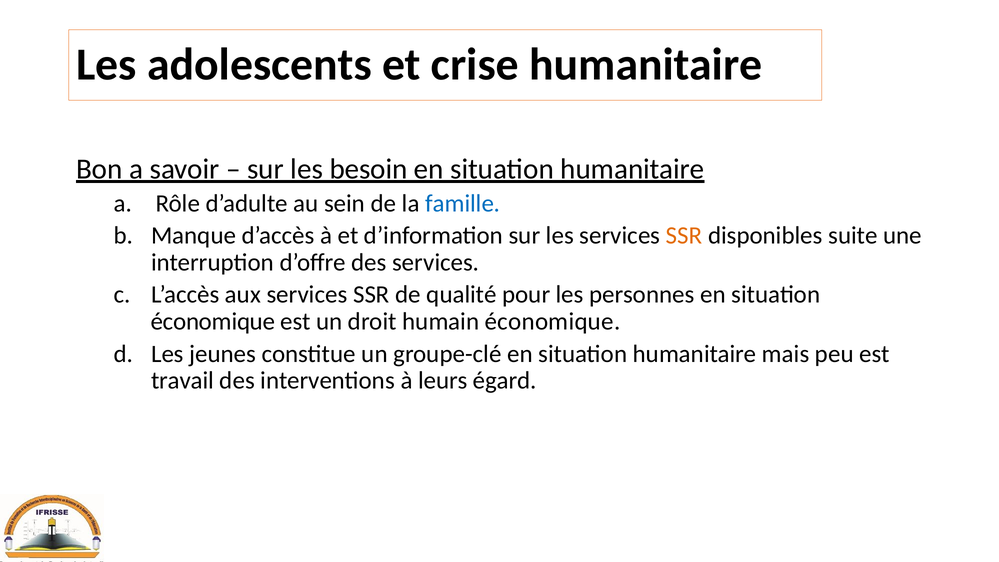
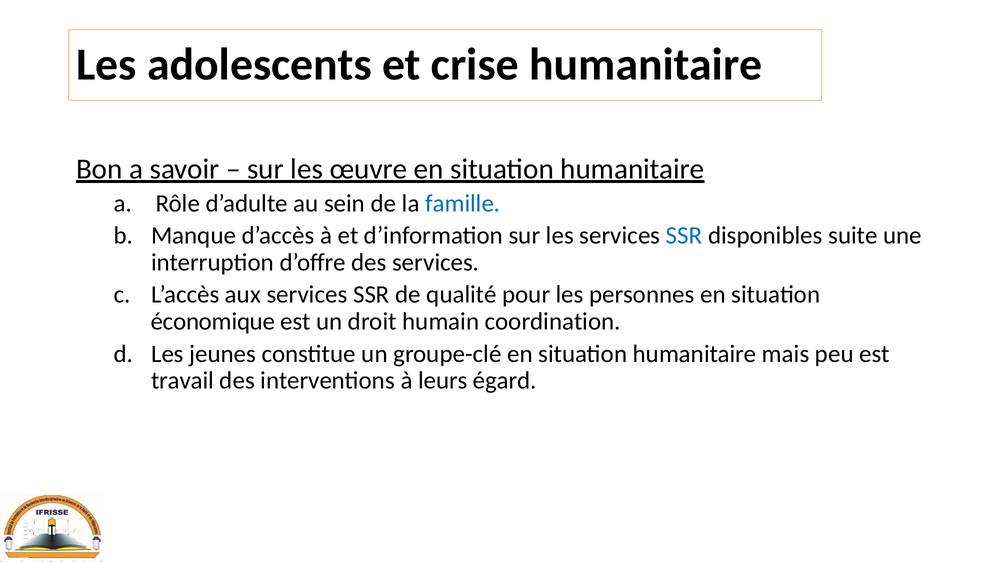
besoin: besoin -> œuvre
SSR at (684, 235) colour: orange -> blue
humain économique: économique -> coordination
